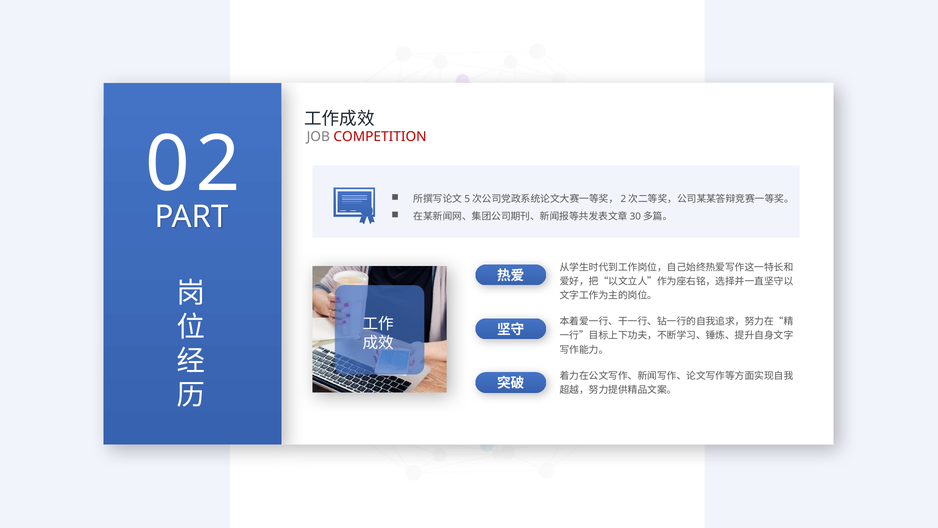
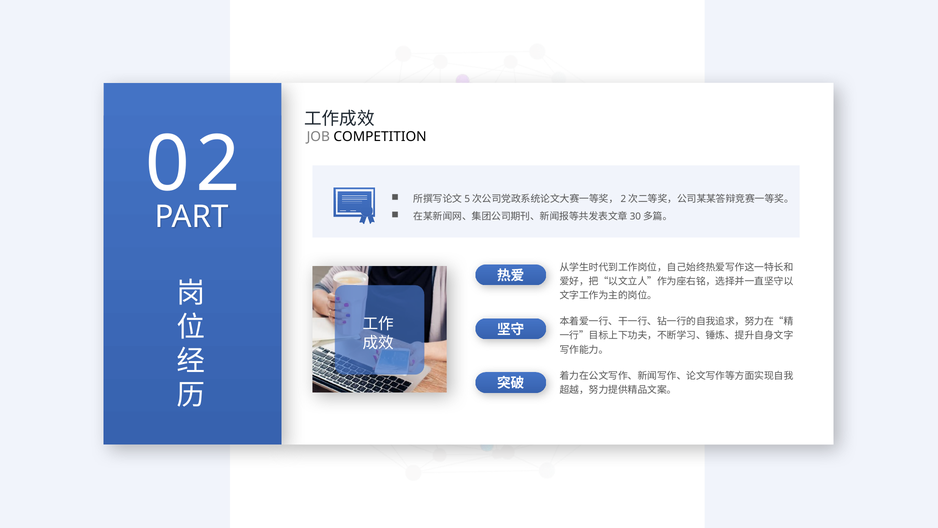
COMPETITION colour: red -> black
